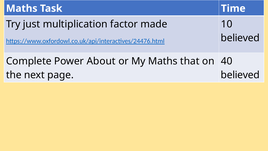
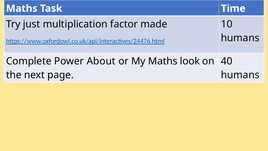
believed at (240, 38): believed -> humans
that: that -> look
believed at (240, 75): believed -> humans
